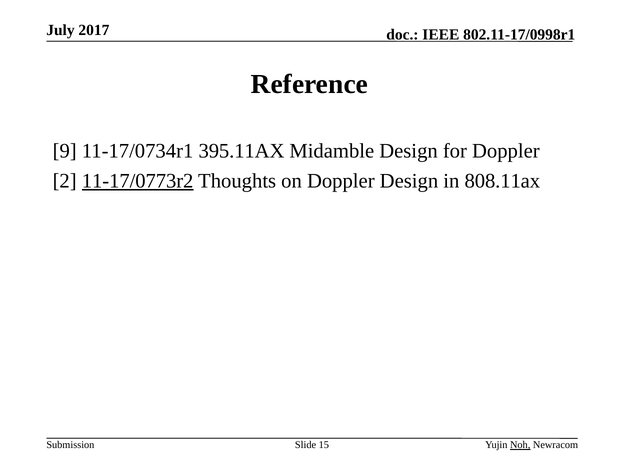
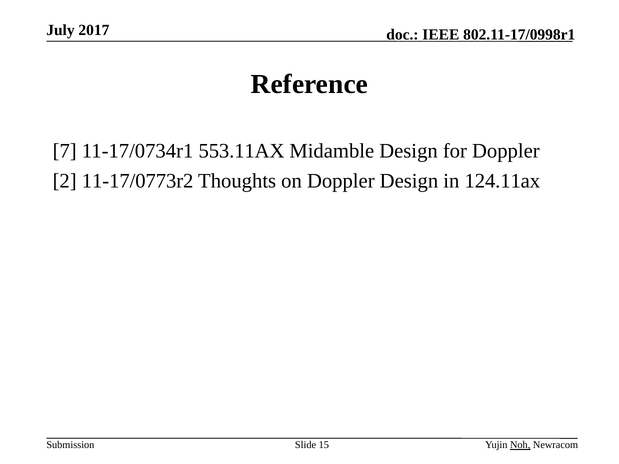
9: 9 -> 7
395.11AX: 395.11AX -> 553.11AX
11-17/0773r2 underline: present -> none
808.11ax: 808.11ax -> 124.11ax
